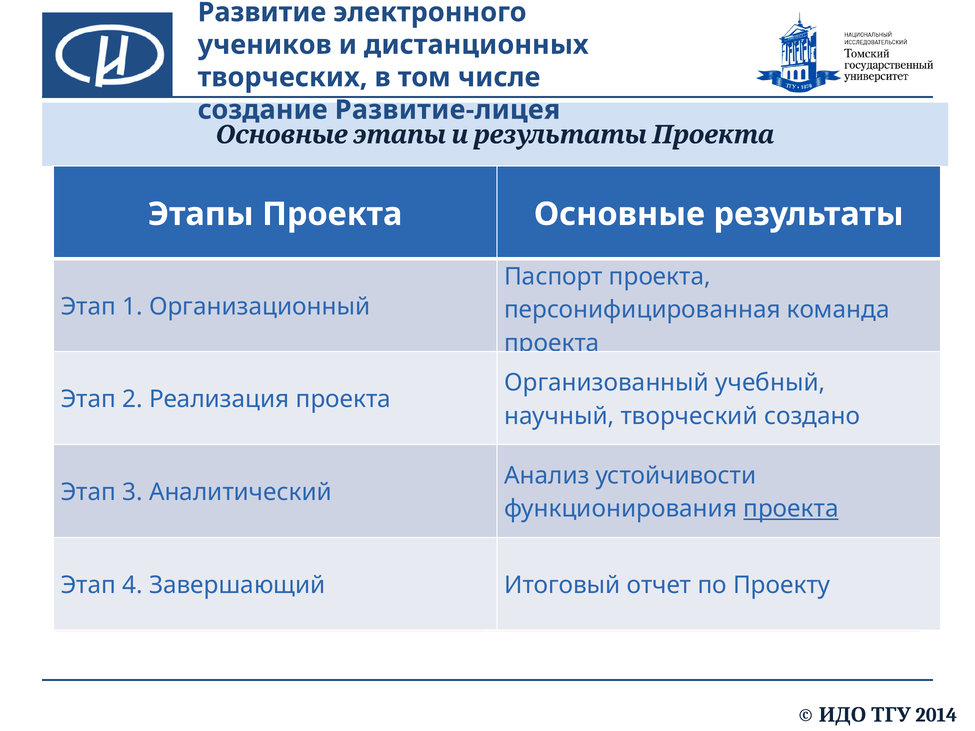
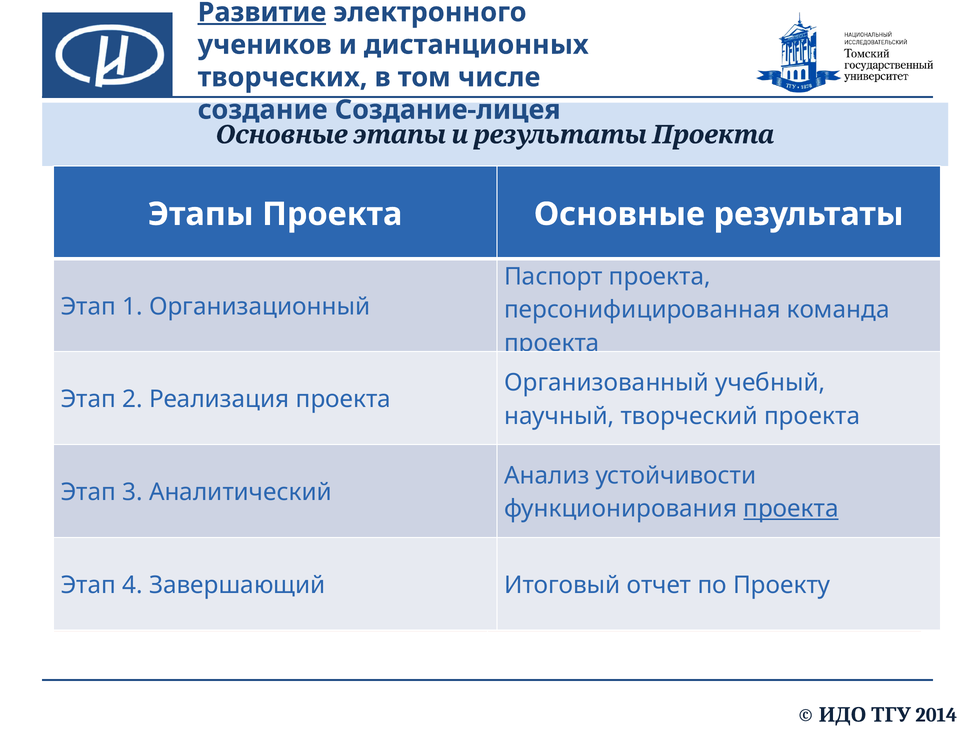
Развитие underline: none -> present
Развитие-лицея: Развитие-лицея -> Создание-лицея
создано at (812, 416): создано -> проекта
